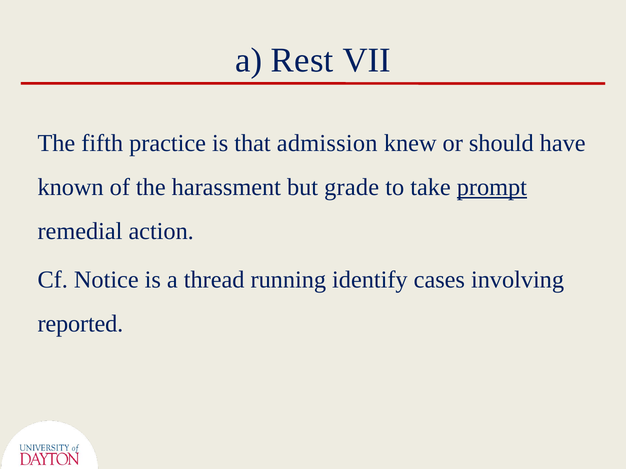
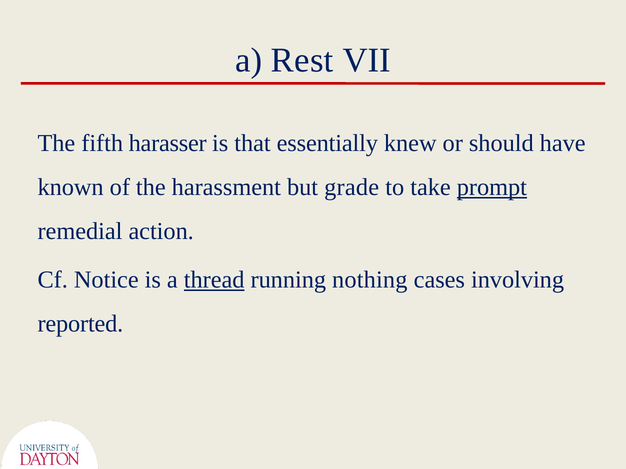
practice: practice -> harasser
admission: admission -> essentially
thread underline: none -> present
identify: identify -> nothing
